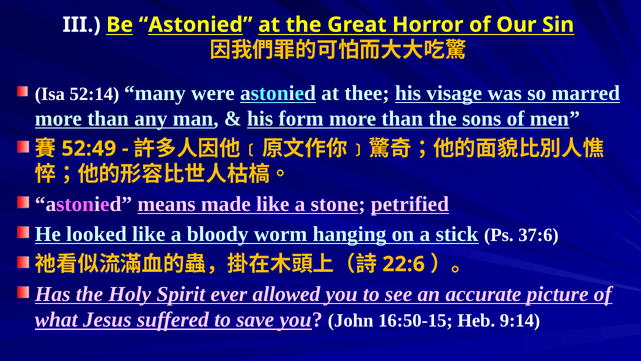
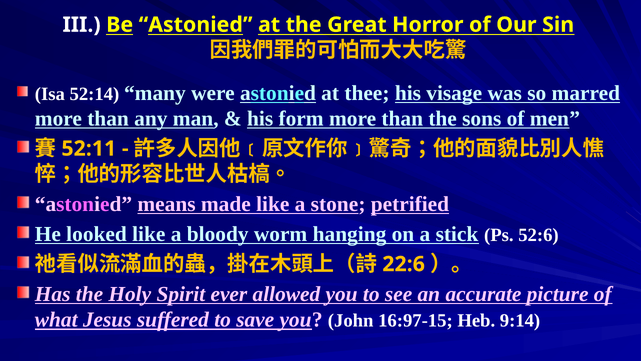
52:49: 52:49 -> 52:11
37:6: 37:6 -> 52:6
16:50-15: 16:50-15 -> 16:97-15
